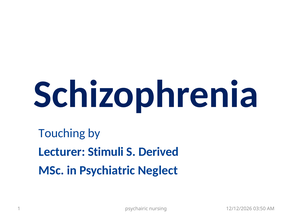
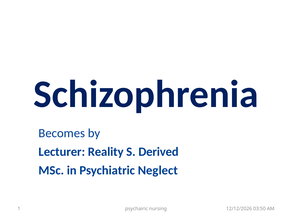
Touching: Touching -> Becomes
Stimuli: Stimuli -> Reality
